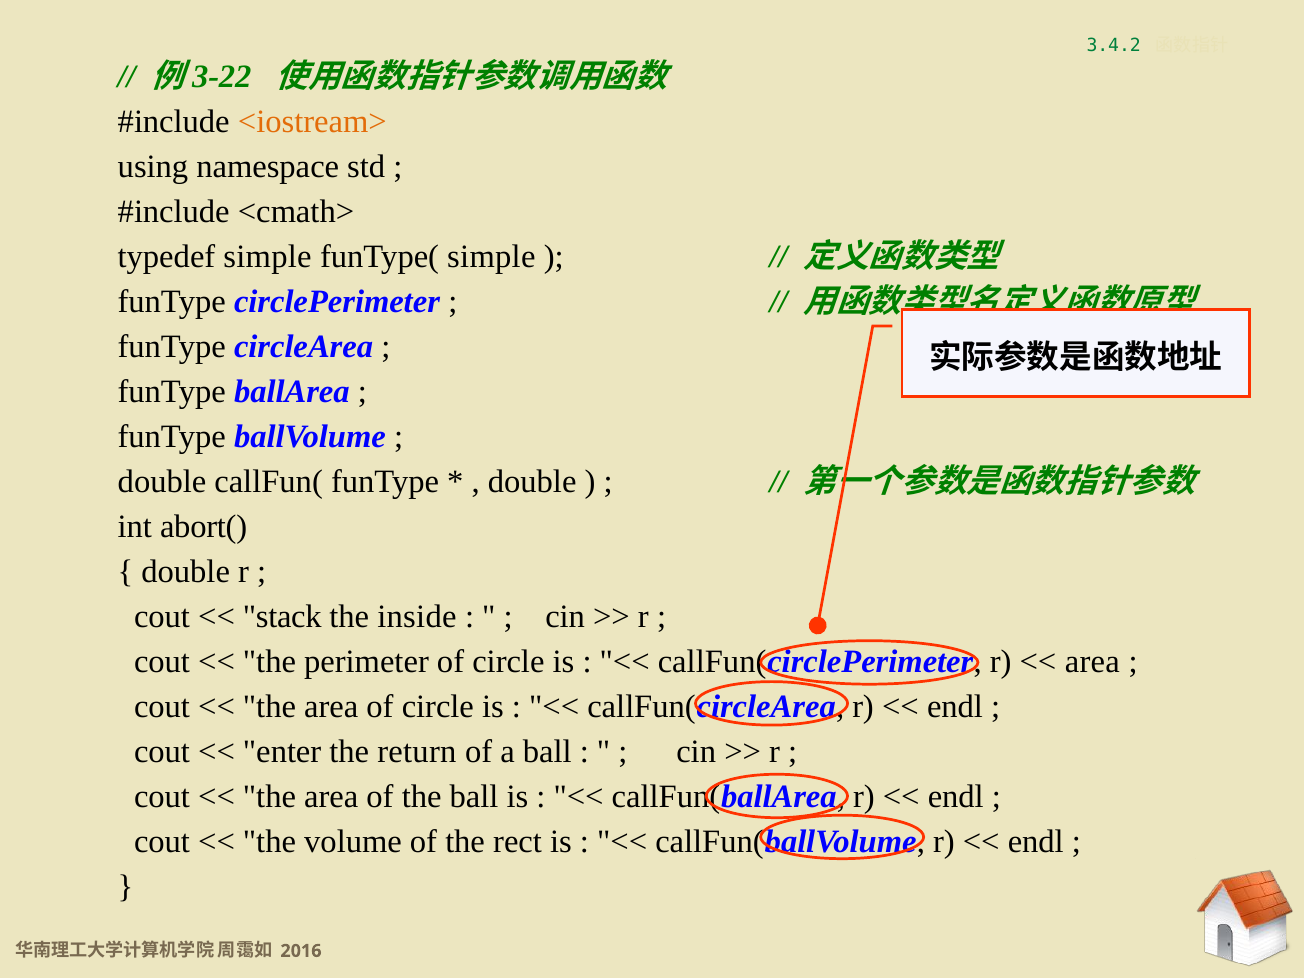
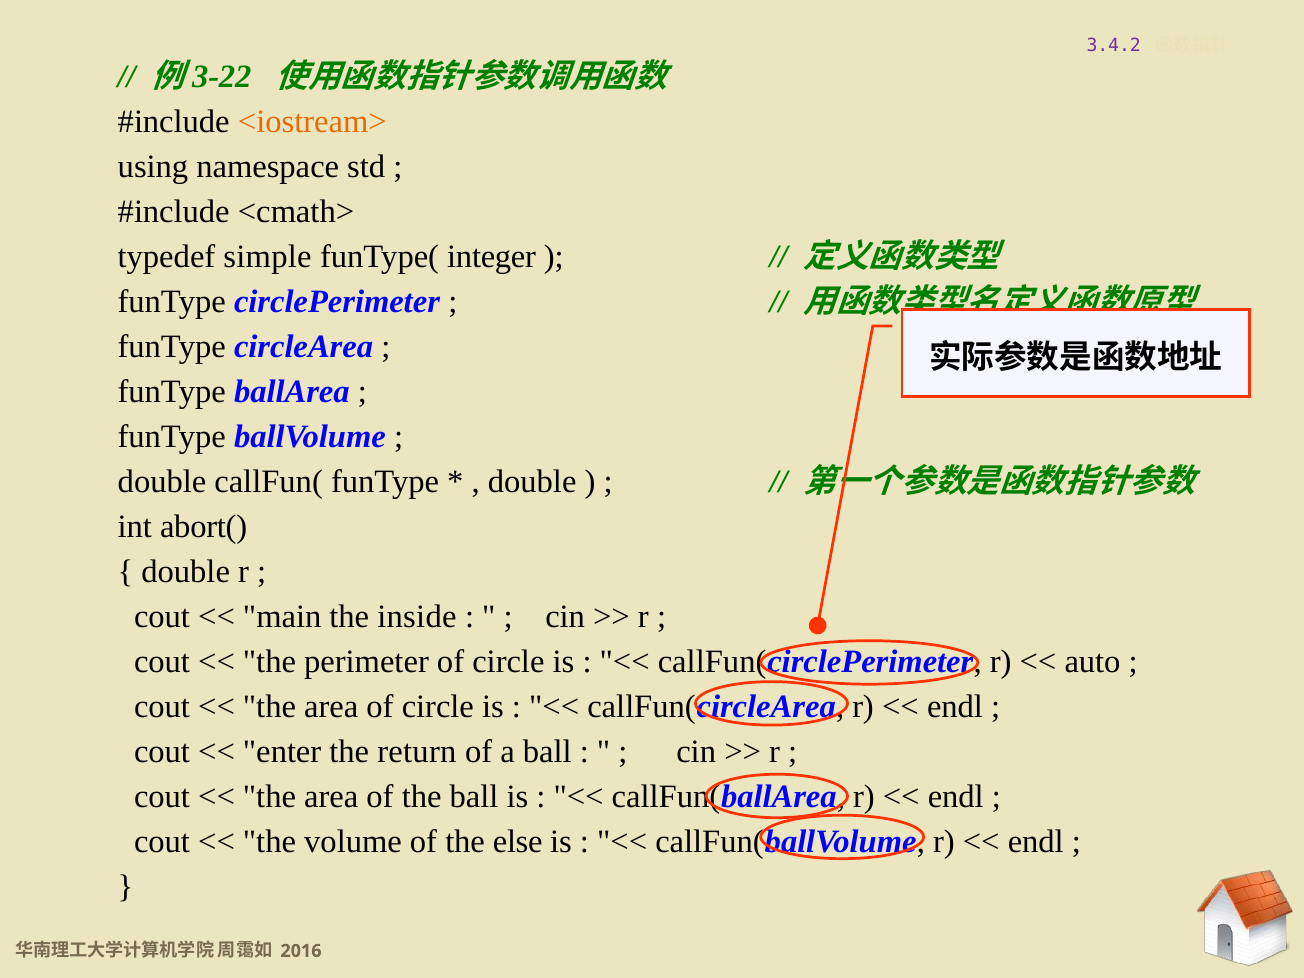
3.4.2 colour: green -> purple
funType( simple: simple -> integer
stack: stack -> main
area at (1092, 662): area -> auto
rect: rect -> else
